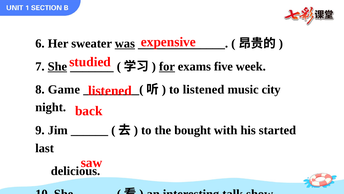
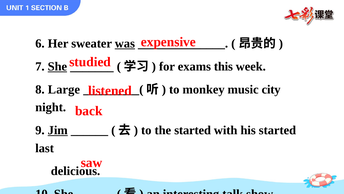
for underline: present -> none
five: five -> this
Game: Game -> Large
to listened: listened -> monkey
Jim underline: none -> present
the bought: bought -> started
